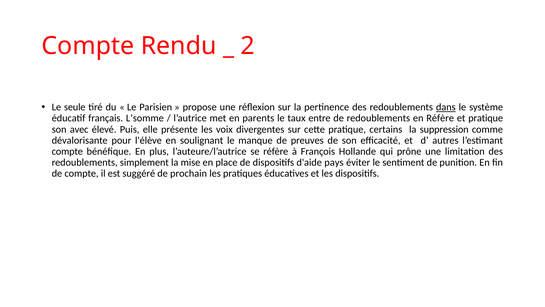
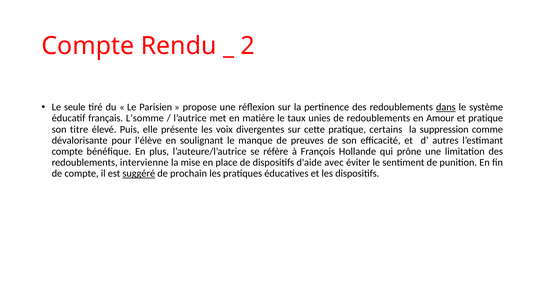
parents: parents -> matière
entre: entre -> unies
en Réfère: Réfère -> Amour
avec: avec -> titre
simplement: simplement -> intervienne
pays: pays -> avec
suggéré underline: none -> present
